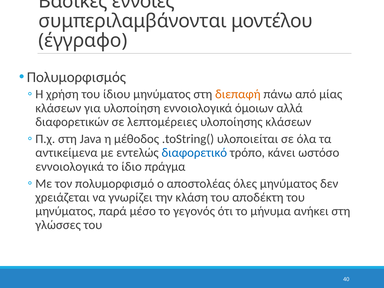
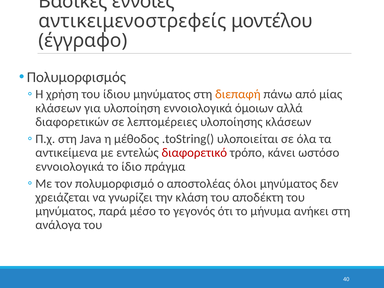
συμπεριλαμβάνονται: συμπεριλαμβάνονται -> αντικειμενοστρεφείς
διαφορετικό colour: blue -> red
όλες: όλες -> όλοι
γλώσσες: γλώσσες -> ανάλογα
